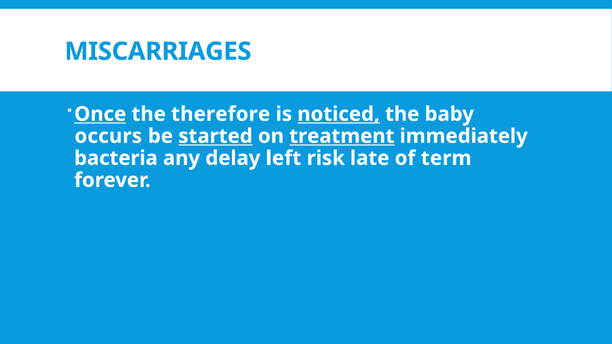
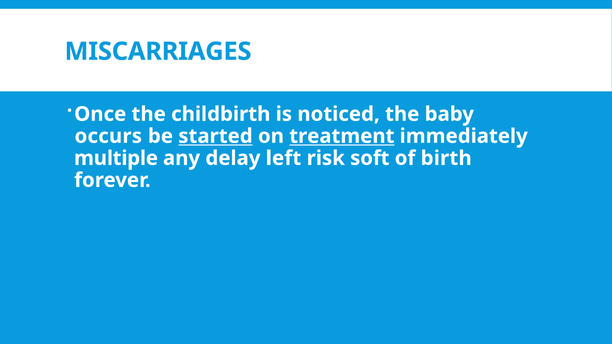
Once underline: present -> none
therefore: therefore -> childbirth
noticed underline: present -> none
bacteria: bacteria -> multiple
late: late -> soft
term: term -> birth
